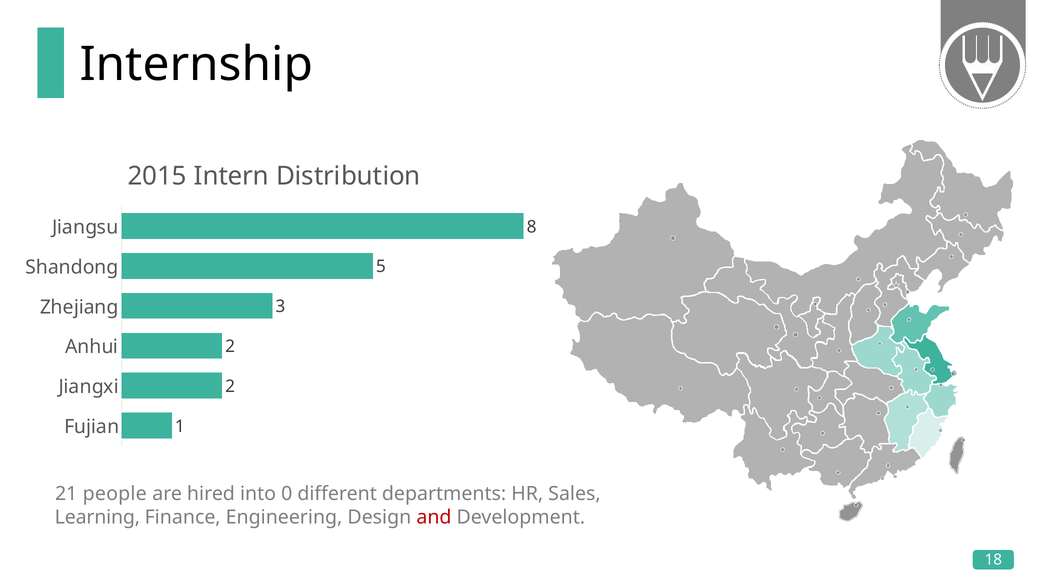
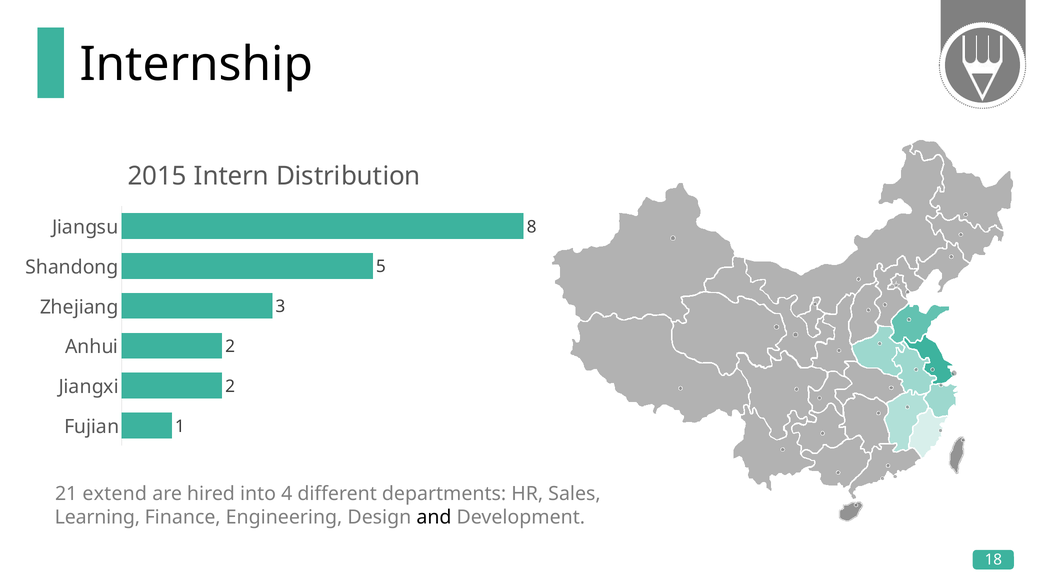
people: people -> extend
0: 0 -> 4
and colour: red -> black
